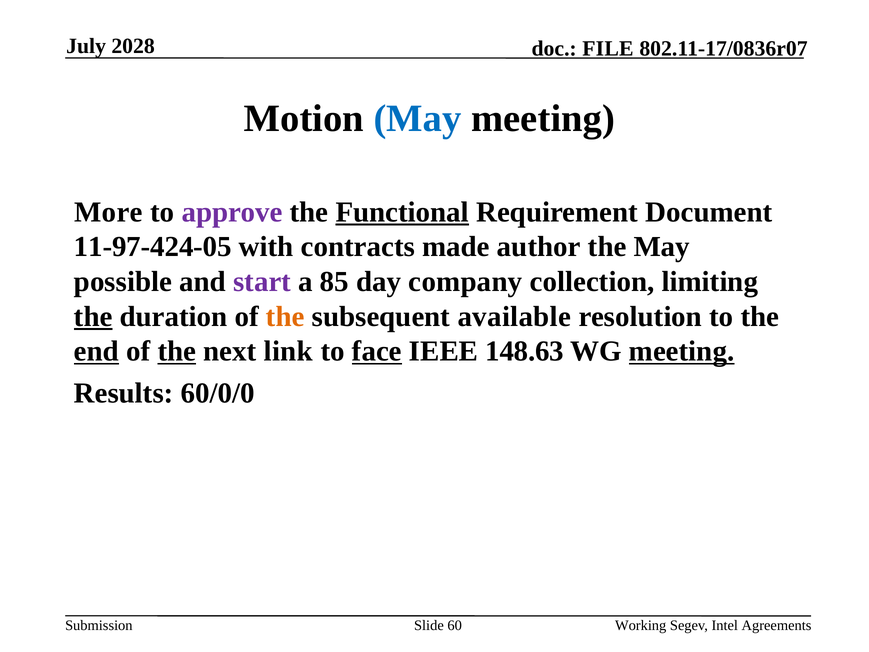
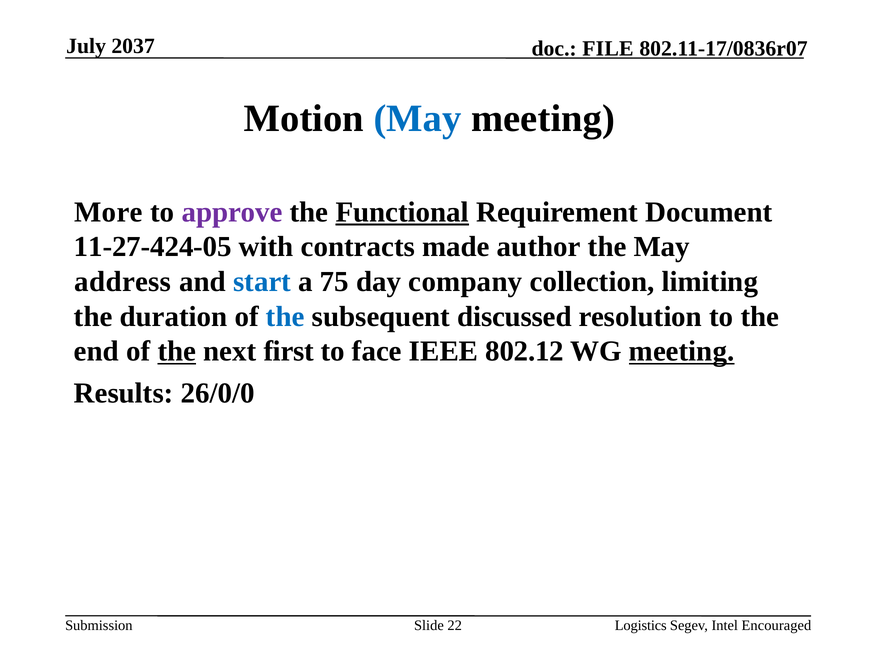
2028: 2028 -> 2037
11-97-424-05: 11-97-424-05 -> 11-27-424-05
possible: possible -> address
start colour: purple -> blue
85: 85 -> 75
the at (93, 316) underline: present -> none
the at (285, 316) colour: orange -> blue
available: available -> discussed
end underline: present -> none
link: link -> first
face underline: present -> none
148.63: 148.63 -> 802.12
60/0/0: 60/0/0 -> 26/0/0
60: 60 -> 22
Working: Working -> Logistics
Agreements: Agreements -> Encouraged
